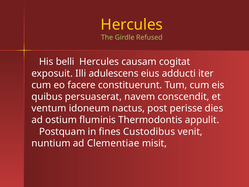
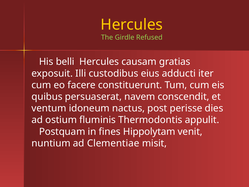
cogitat: cogitat -> gratias
adulescens: adulescens -> custodibus
Custodibus: Custodibus -> Hippolytam
